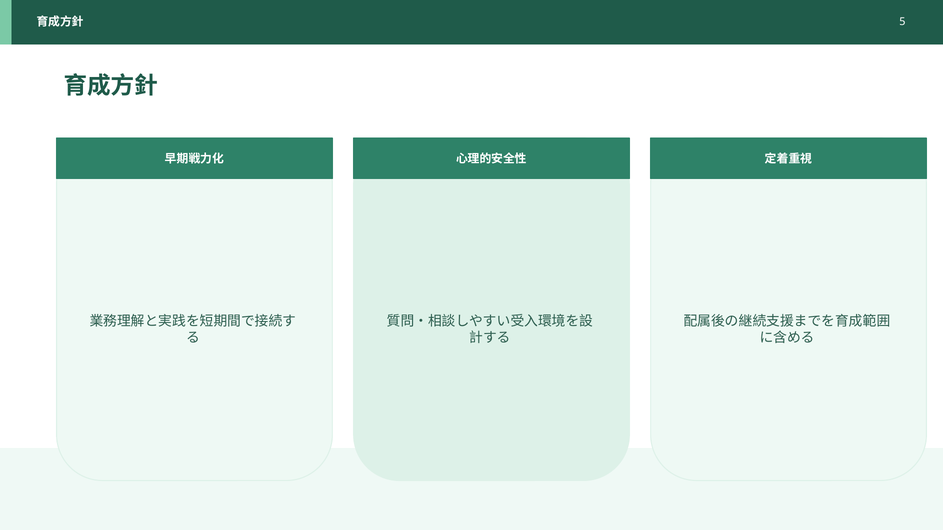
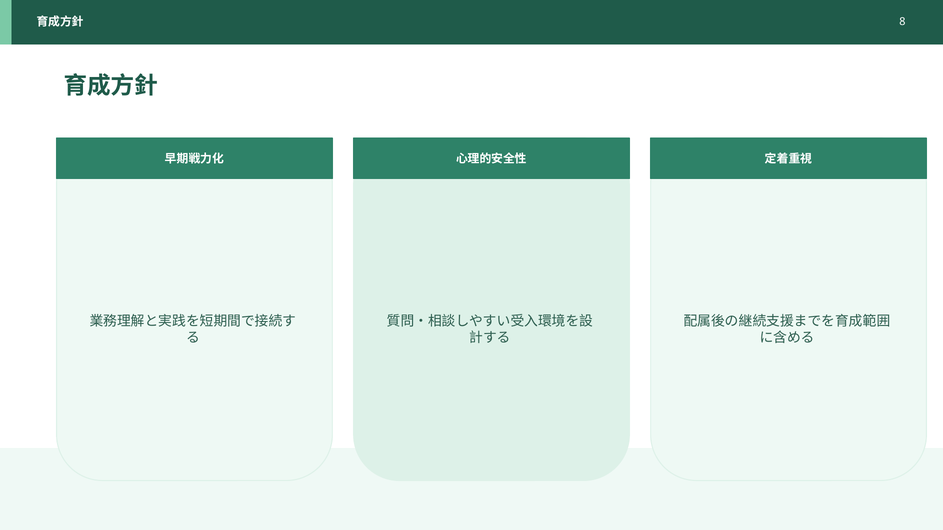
5: 5 -> 8
